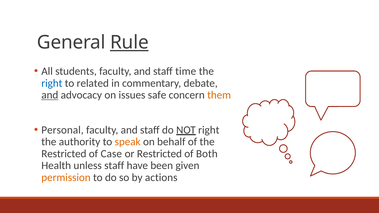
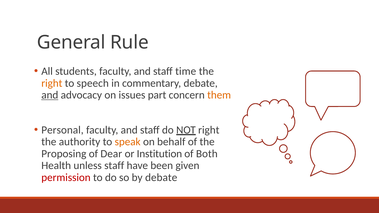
Rule underline: present -> none
right at (52, 83) colour: blue -> orange
related: related -> speech
safe: safe -> part
Restricted at (64, 154): Restricted -> Proposing
Case: Case -> Dear
or Restricted: Restricted -> Institution
permission colour: orange -> red
by actions: actions -> debate
